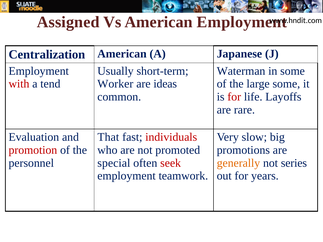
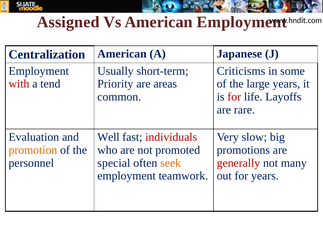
Waterman: Waterman -> Criticisms
Worker: Worker -> Priority
ideas: ideas -> areas
large some: some -> years
That: That -> Well
promotion colour: red -> orange
seek colour: red -> orange
generally colour: orange -> red
series: series -> many
